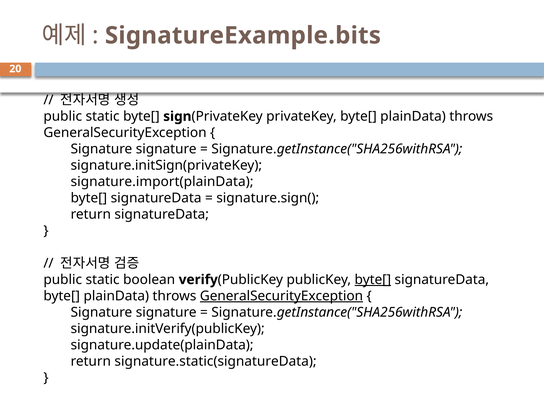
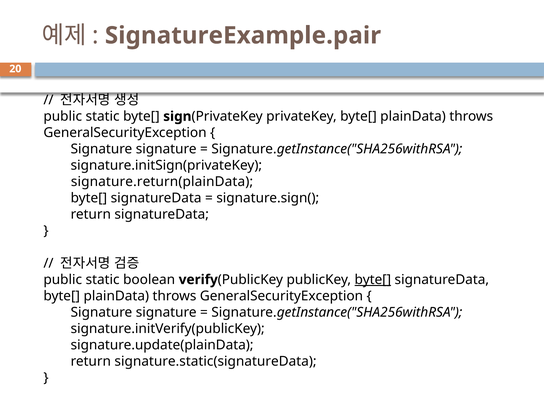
SignatureExample.bits: SignatureExample.bits -> SignatureExample.pair
signature.import(plainData: signature.import(plainData -> signature.return(plainData
GeneralSecurityException at (281, 296) underline: present -> none
